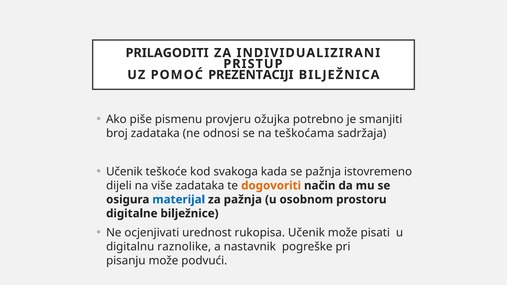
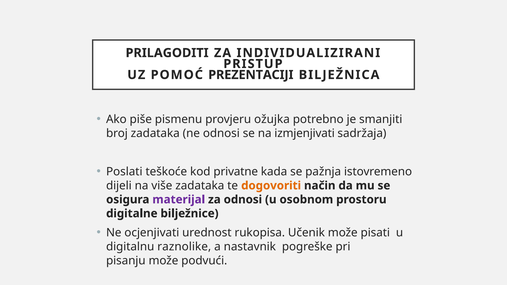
teškoćama: teškoćama -> izmjenjivati
Učenik at (124, 172): Učenik -> Poslati
svakoga: svakoga -> privatne
materijal colour: blue -> purple
za pažnja: pažnja -> odnosi
